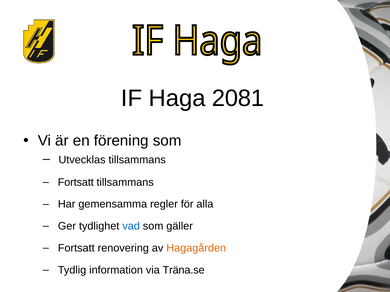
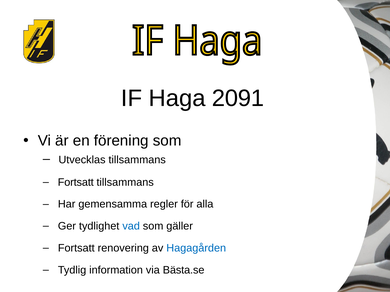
2081: 2081 -> 2091
Hagagården colour: orange -> blue
Träna.se: Träna.se -> Bästa.se
